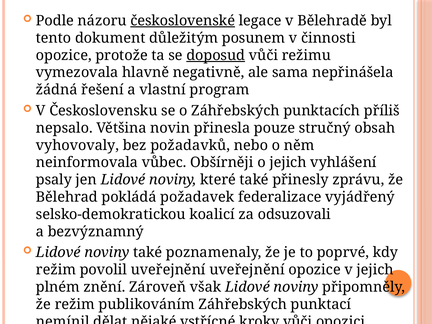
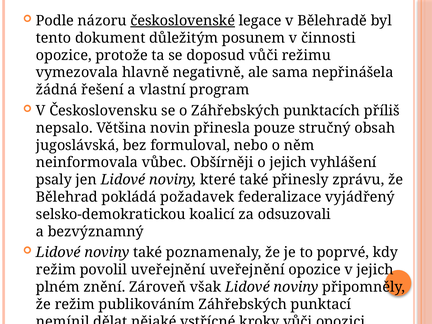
doposud underline: present -> none
vyhovovaly: vyhovovaly -> jugoslávská
požadavků: požadavků -> formuloval
